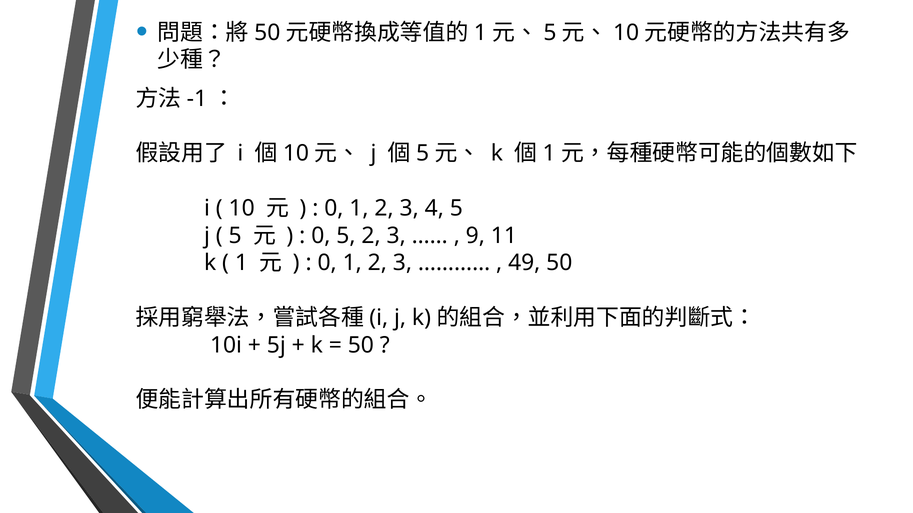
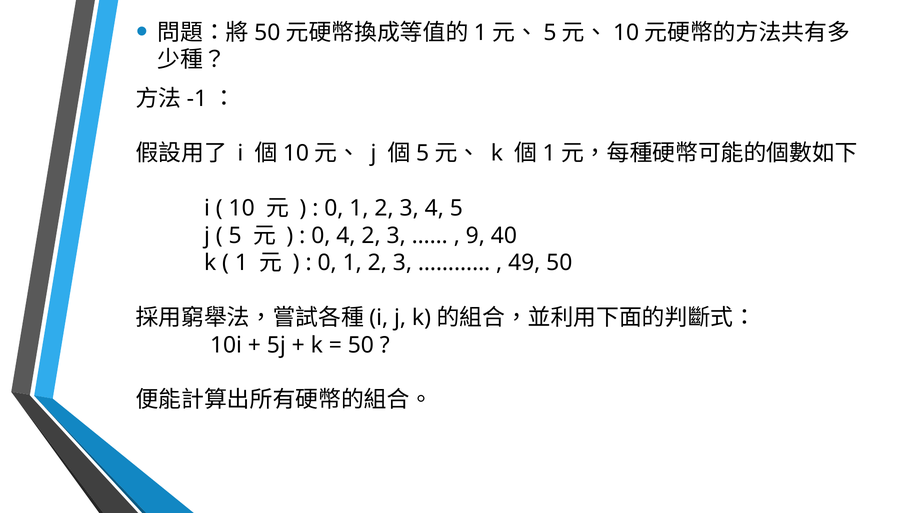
0 5: 5 -> 4
11: 11 -> 40
